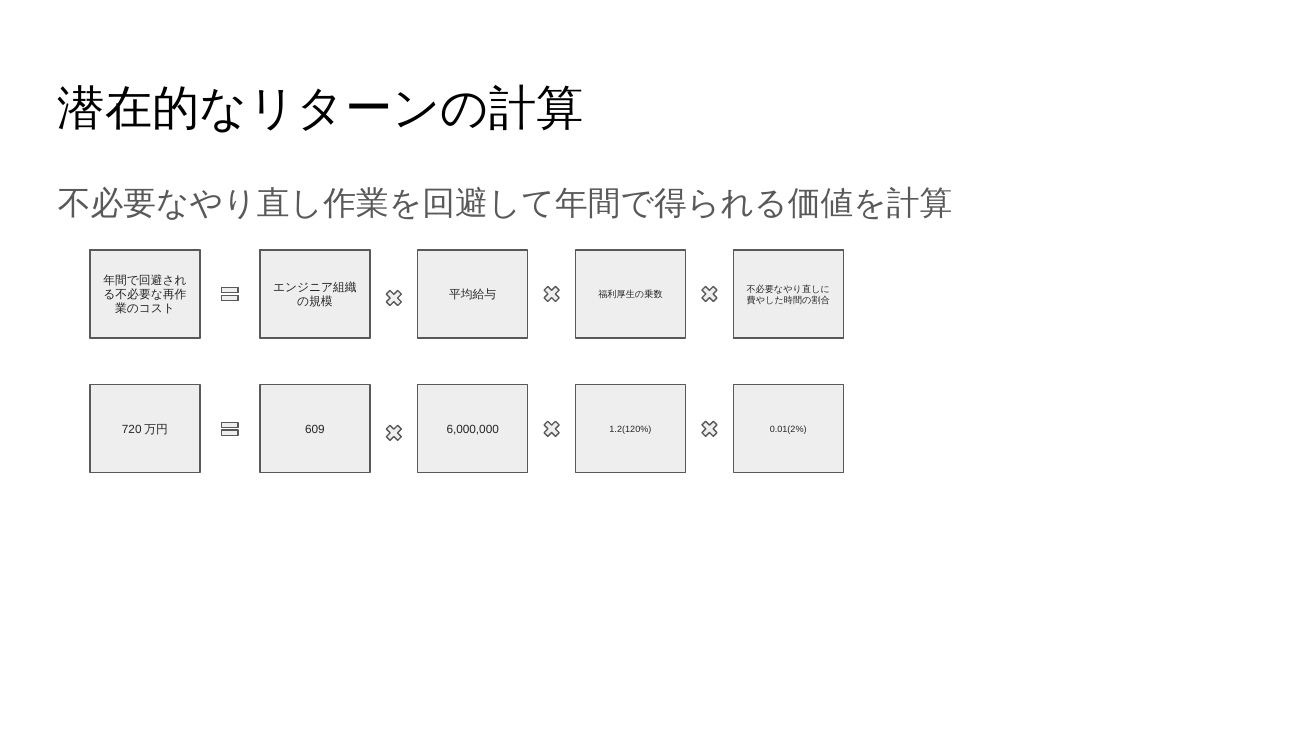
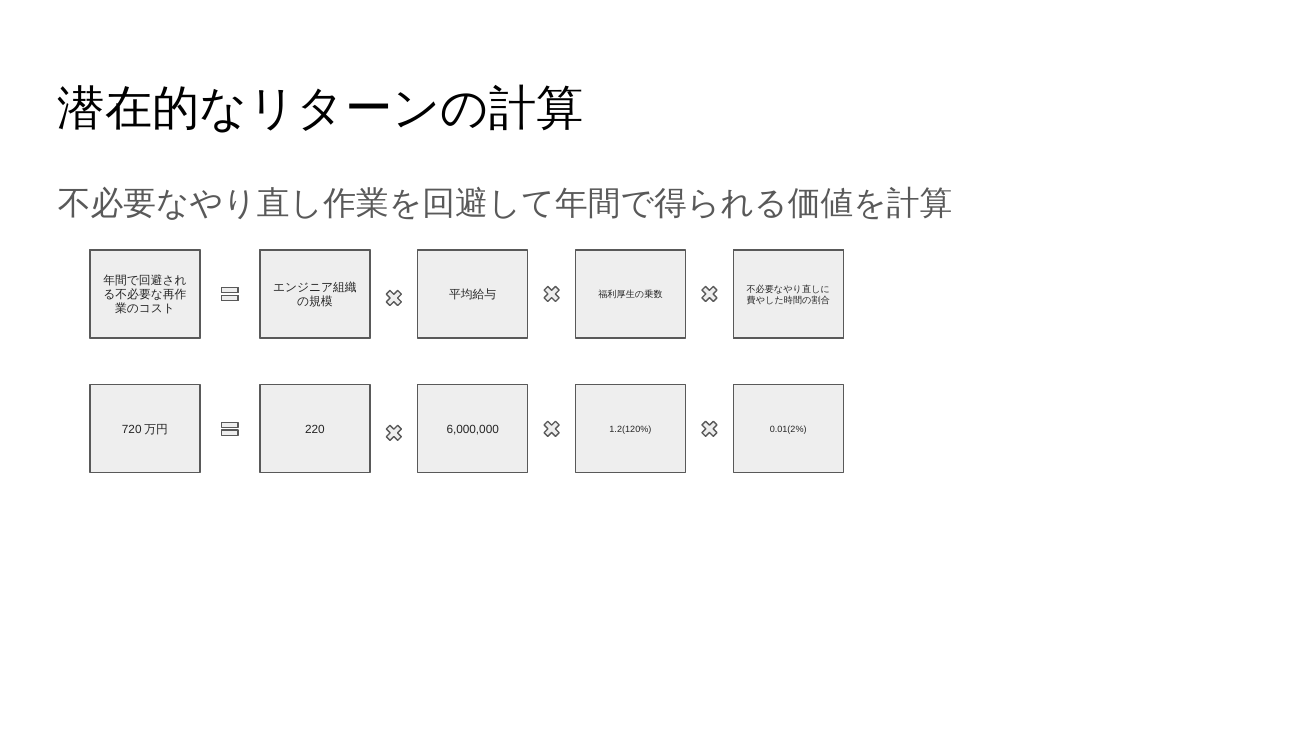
609: 609 -> 220
